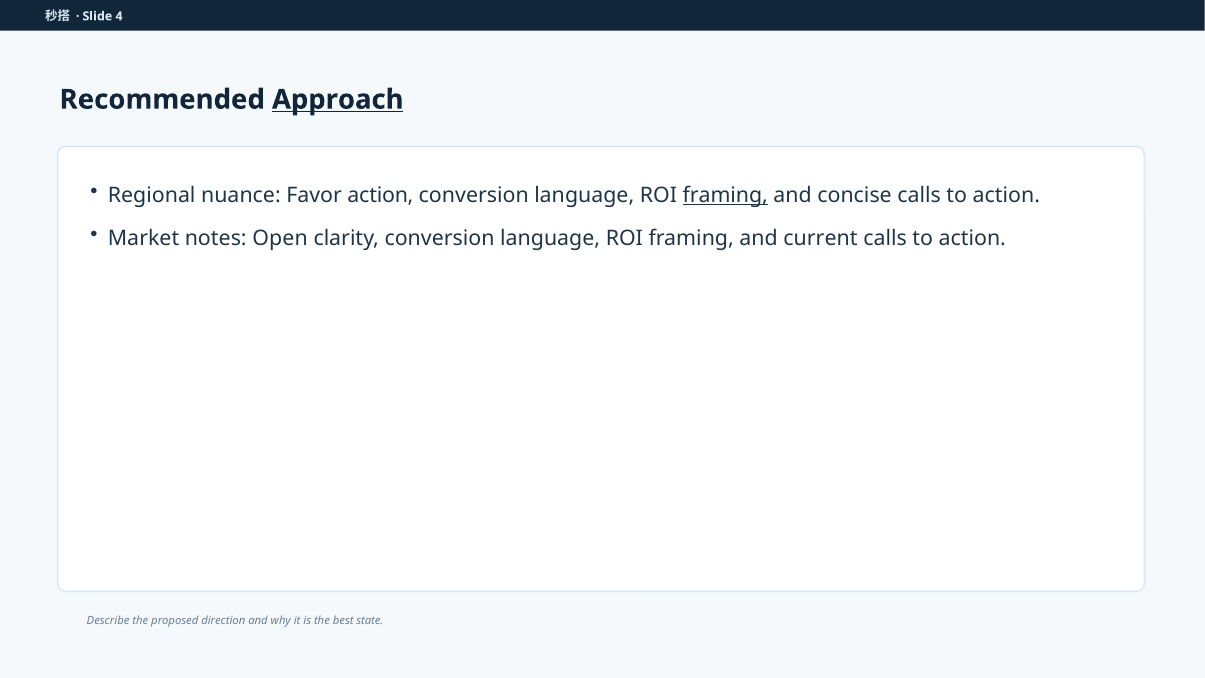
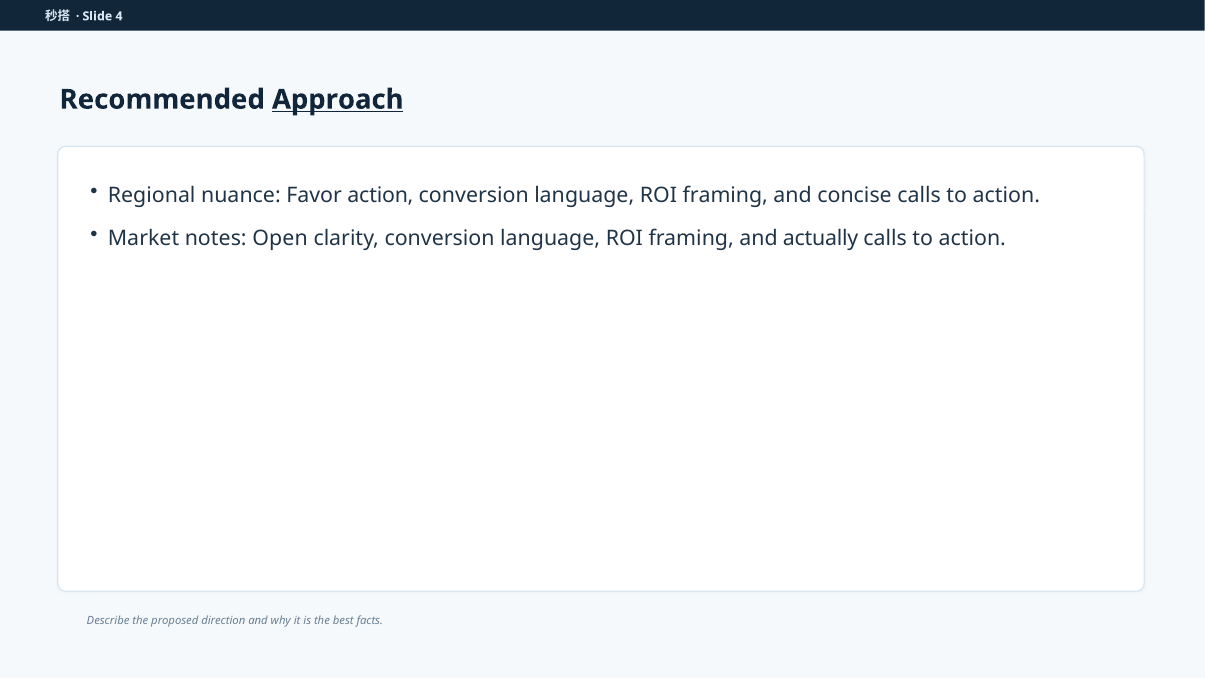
framing at (725, 195) underline: present -> none
current: current -> actually
state: state -> facts
